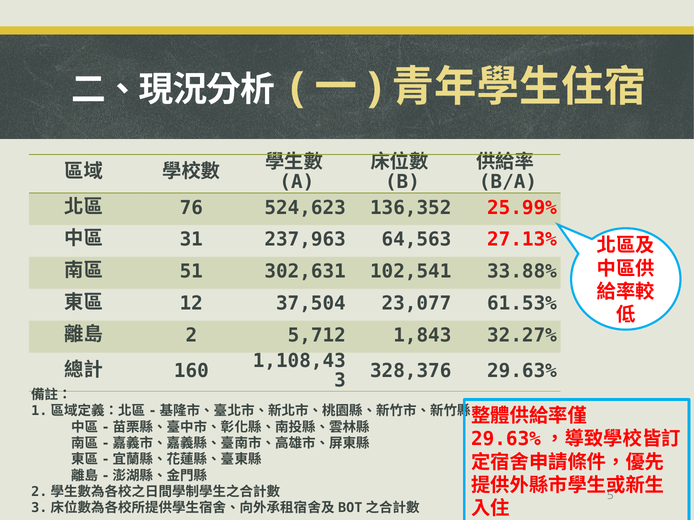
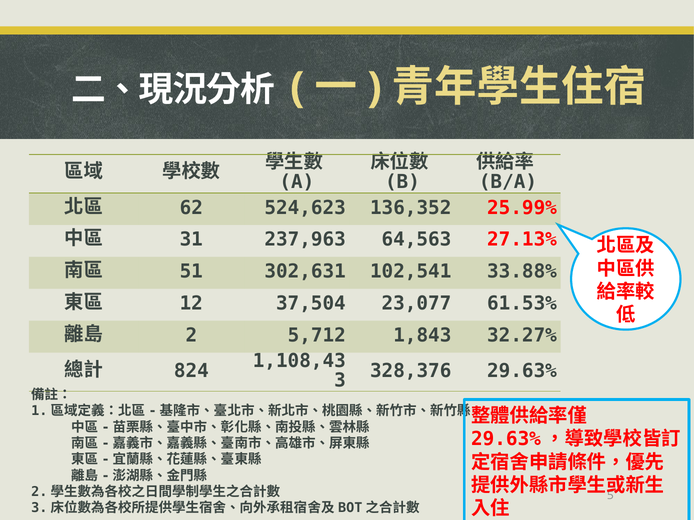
76: 76 -> 62
160: 160 -> 824
